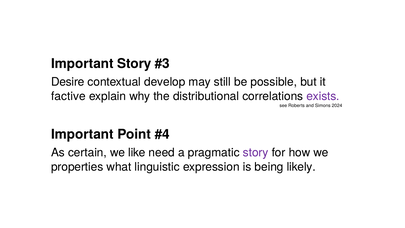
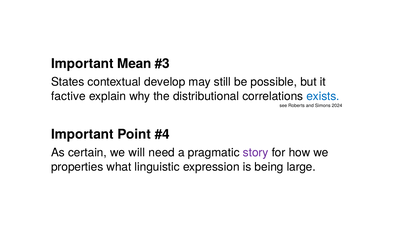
Important Story: Story -> Mean
Desire: Desire -> States
exists colour: purple -> blue
like: like -> will
likely: likely -> large
